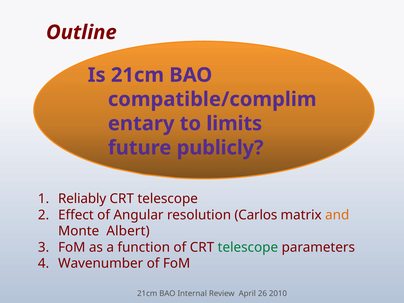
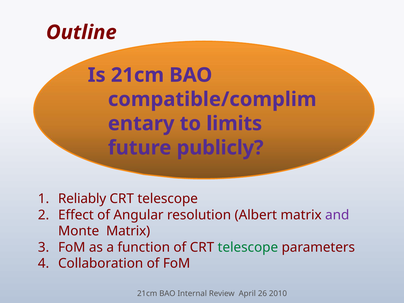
Carlos: Carlos -> Albert
and colour: orange -> purple
Monte Albert: Albert -> Matrix
Wavenumber: Wavenumber -> Collaboration
